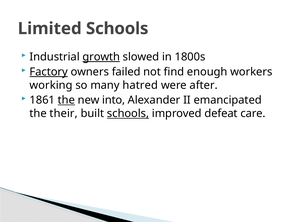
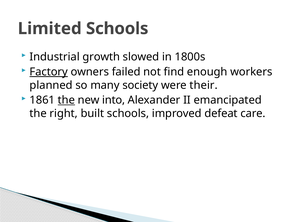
growth underline: present -> none
working: working -> planned
hatred: hatred -> society
after: after -> their
their: their -> right
schools at (128, 113) underline: present -> none
